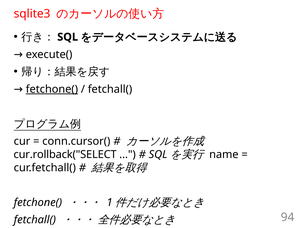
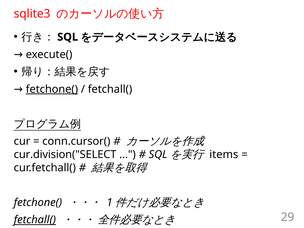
cur.rollback("SELECT: cur.rollback("SELECT -> cur.division("SELECT
name: name -> items
94: 94 -> 29
fetchall( at (35, 220) underline: none -> present
